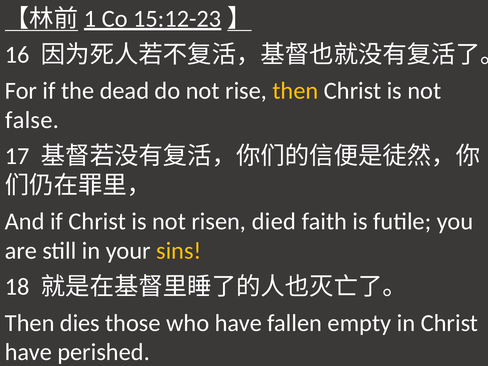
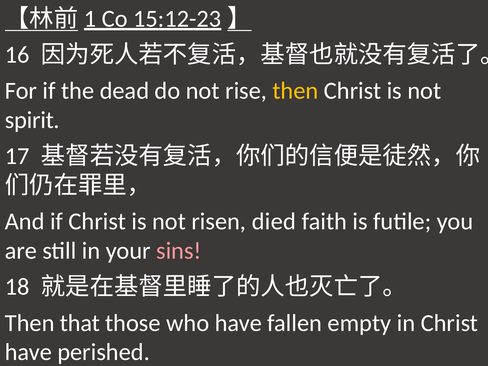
false: false -> spirit
sins colour: yellow -> pink
dies: dies -> that
